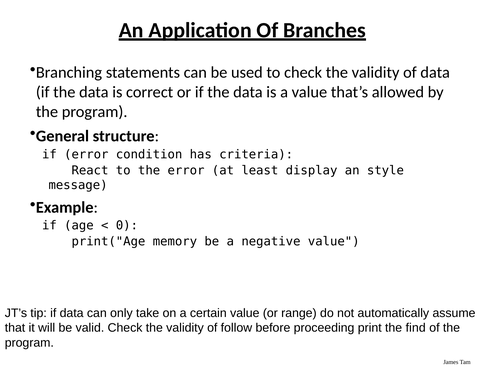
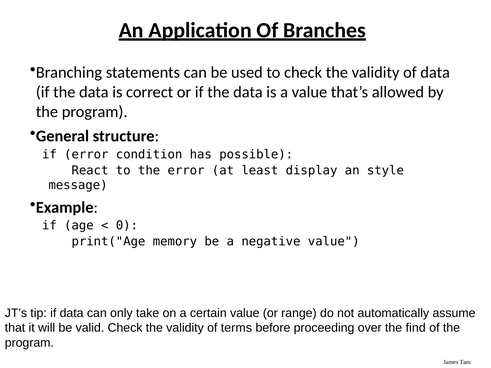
criteria: criteria -> possible
follow: follow -> terms
print: print -> over
